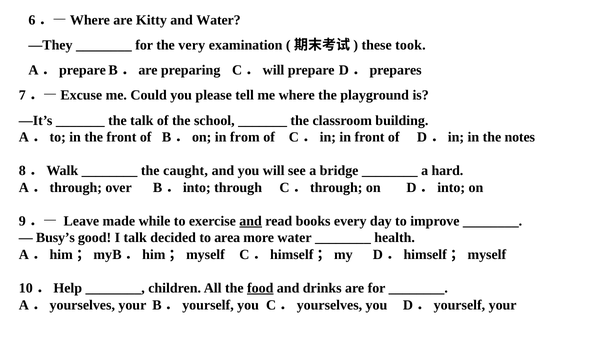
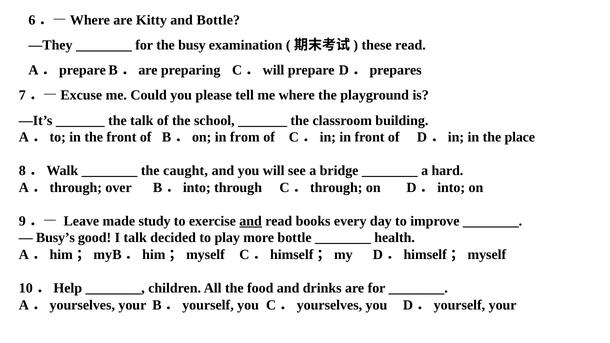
and Water: Water -> Bottle
very: very -> busy
these took: took -> read
notes: notes -> place
while: while -> study
area: area -> play
more water: water -> bottle
food underline: present -> none
